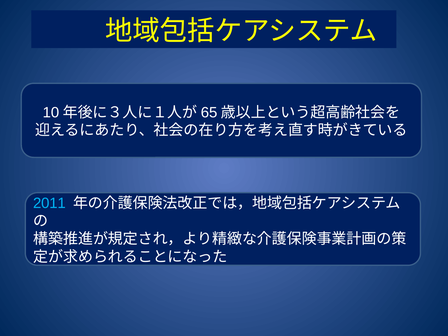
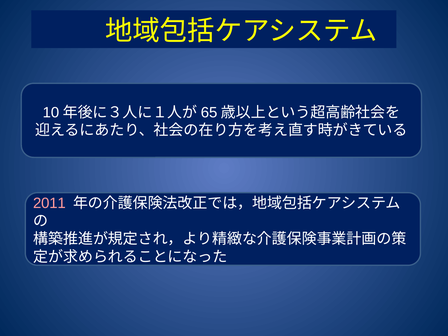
2011 colour: light blue -> pink
